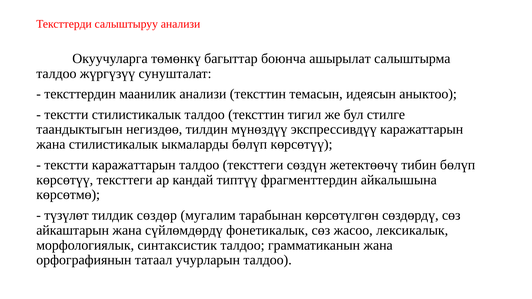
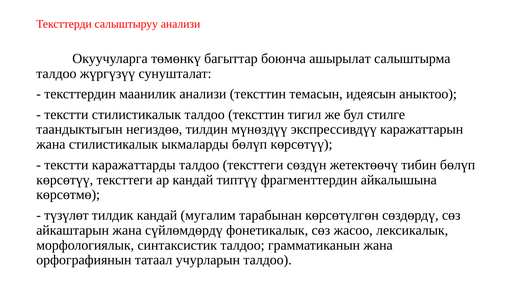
текстти каражаттарын: каражаттарын -> каражаттарды
тилдик сөздөр: сөздөр -> кандай
